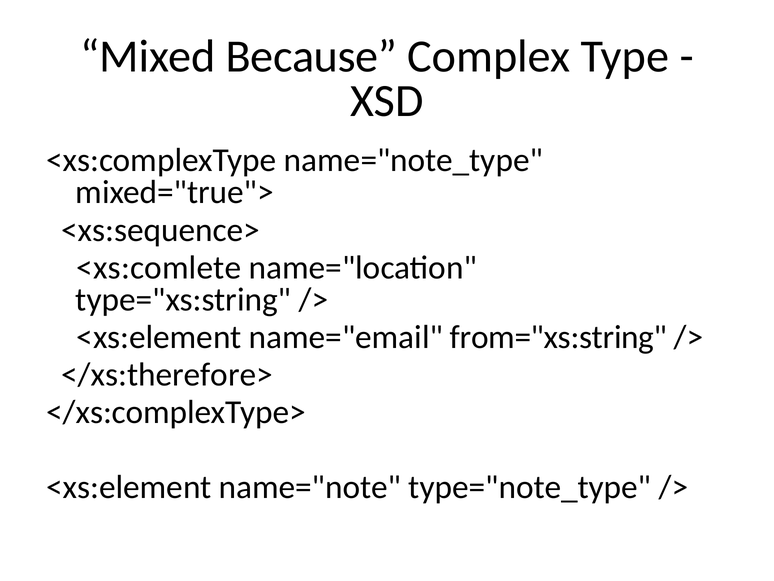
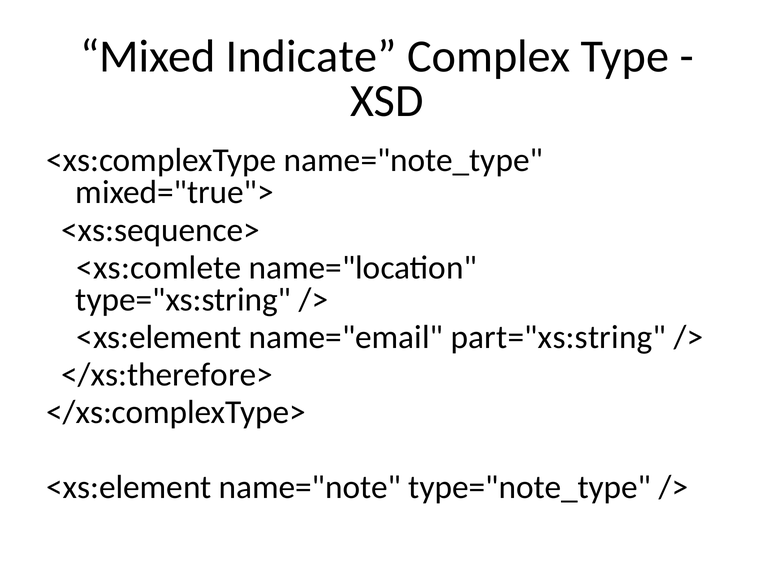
Because: Because -> Indicate
from="xs:string: from="xs:string -> part="xs:string
